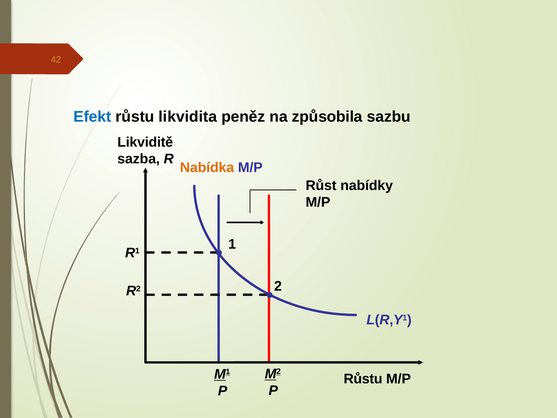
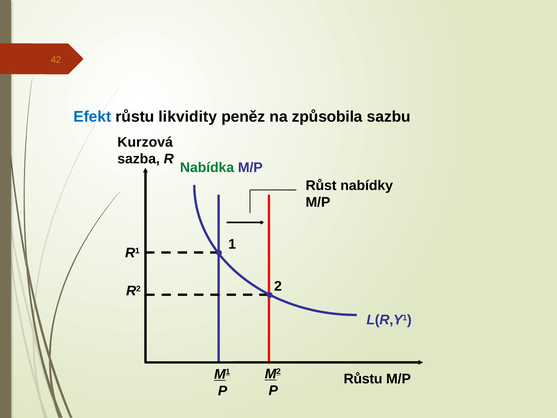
likvidita: likvidita -> likvidity
Likviditě: Likviditě -> Kurzová
Nabídka colour: orange -> green
